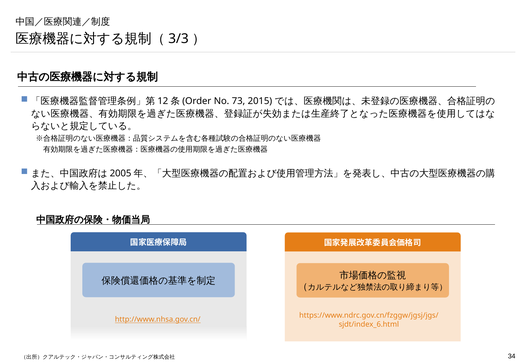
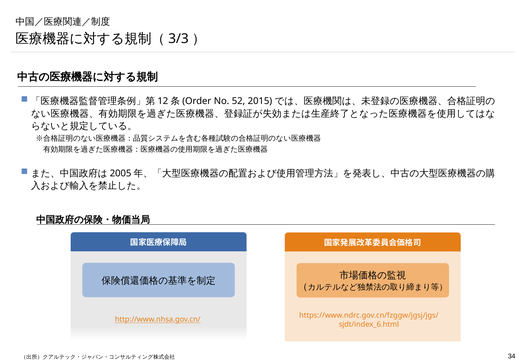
73: 73 -> 52
